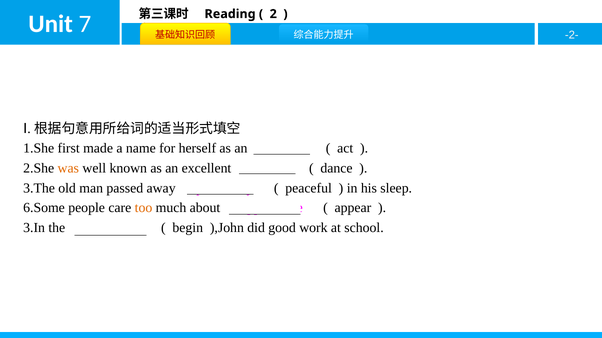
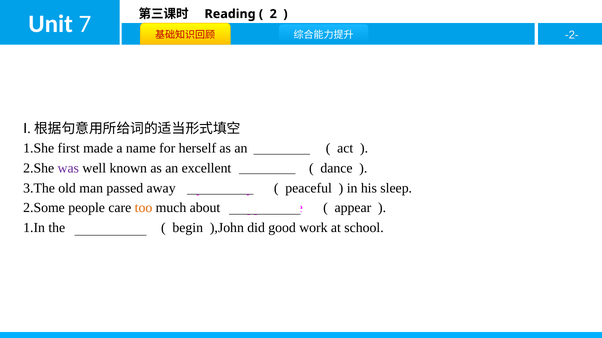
was colour: orange -> purple
6.Some: 6.Some -> 2.Some
3.In: 3.In -> 1.In
